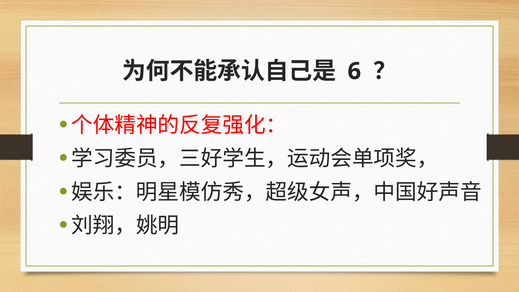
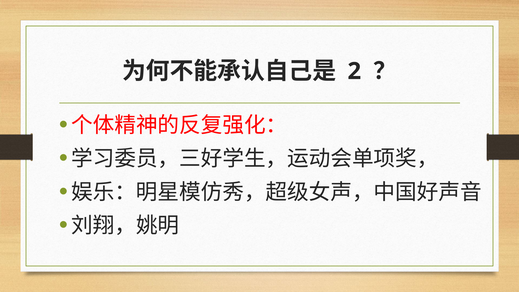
6: 6 -> 2
